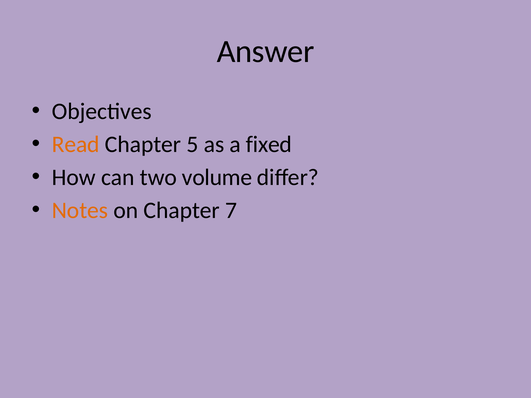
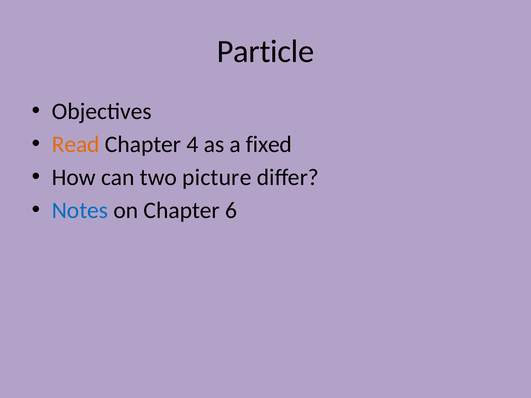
Answer: Answer -> Particle
5: 5 -> 4
volume: volume -> picture
Notes colour: orange -> blue
7: 7 -> 6
